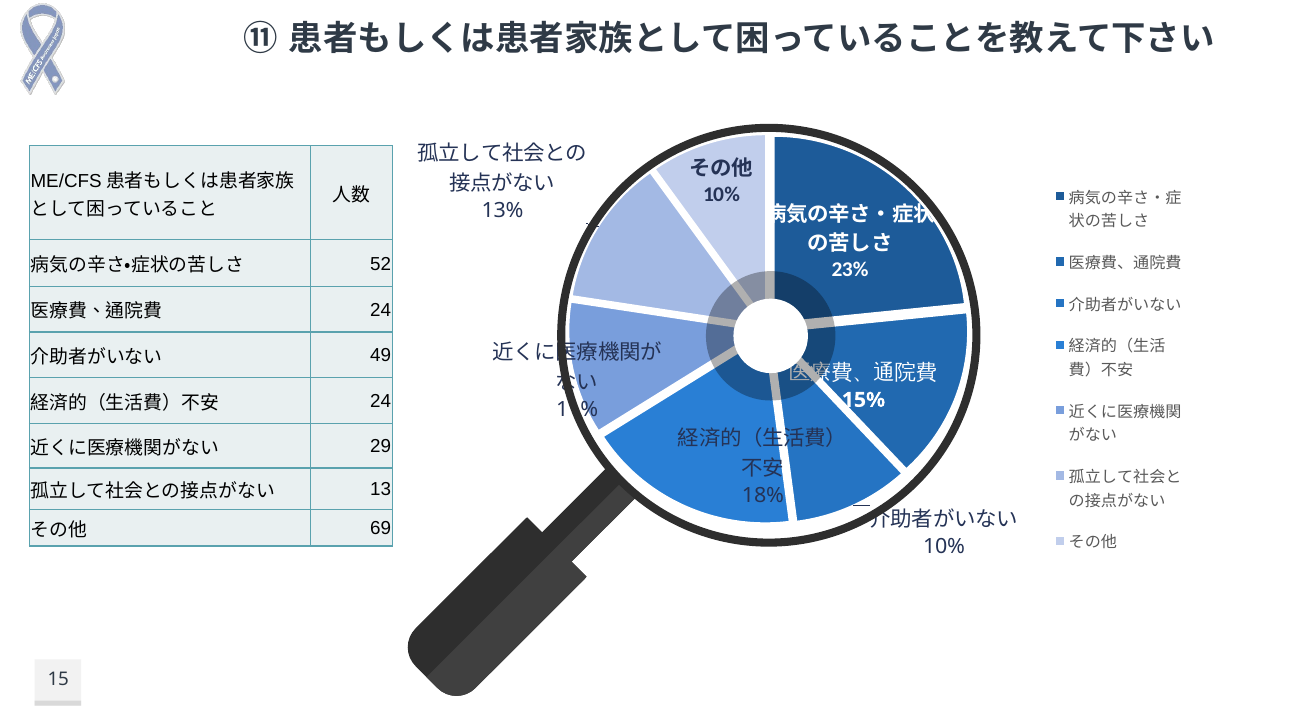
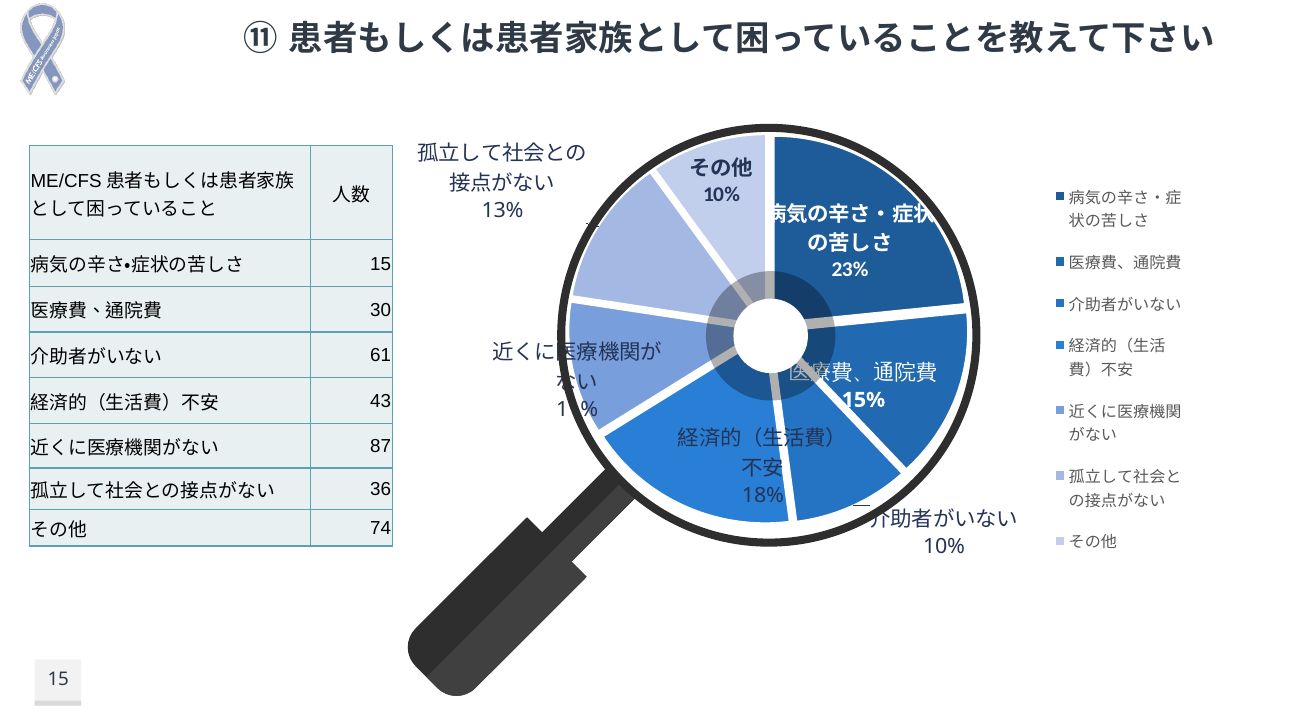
52 at (381, 264): 52 -> 15
24 at (381, 310): 24 -> 30
49: 49 -> 61
24 at (381, 402): 24 -> 43
29: 29 -> 87
13: 13 -> 36
69: 69 -> 74
